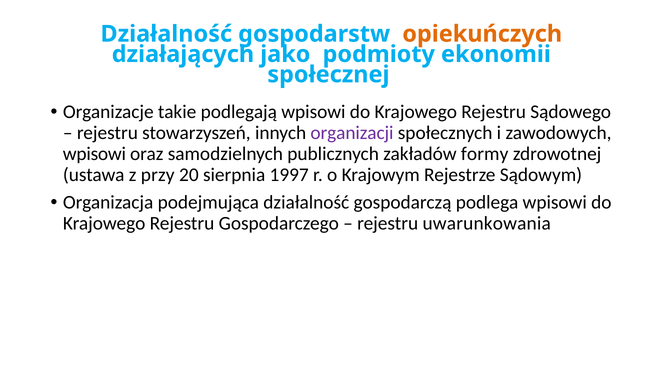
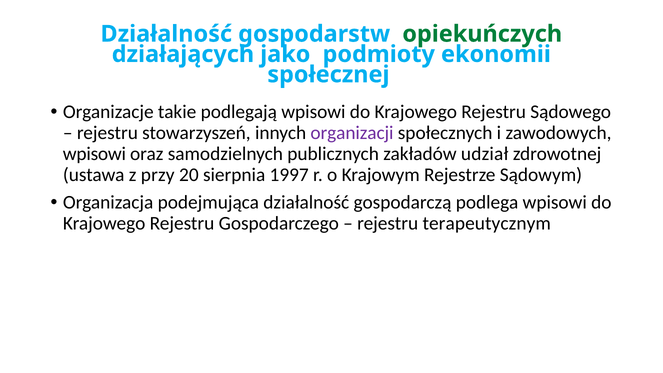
opiekuńczych colour: orange -> green
formy: formy -> udział
uwarunkowania: uwarunkowania -> terapeutycznym
